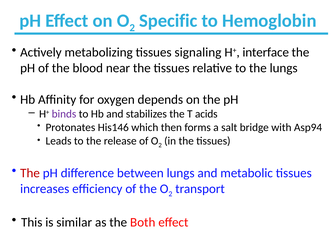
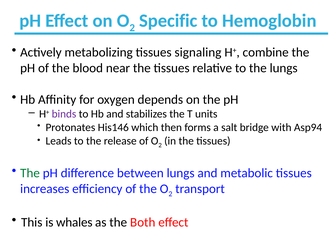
interface: interface -> combine
acids: acids -> units
The at (30, 173) colour: red -> green
similar: similar -> whales
